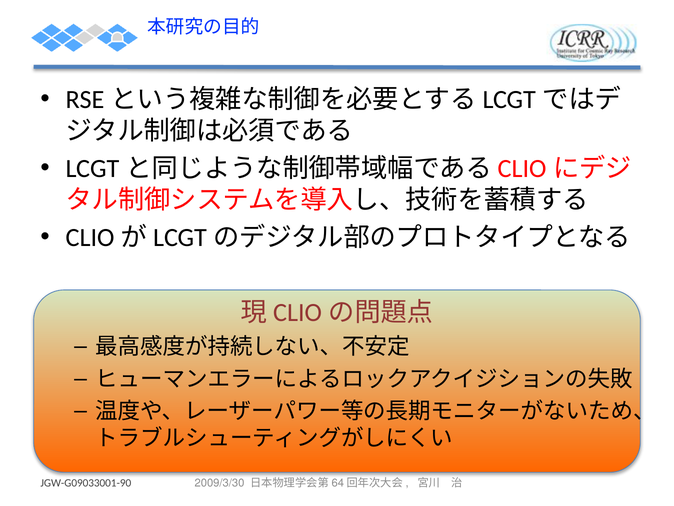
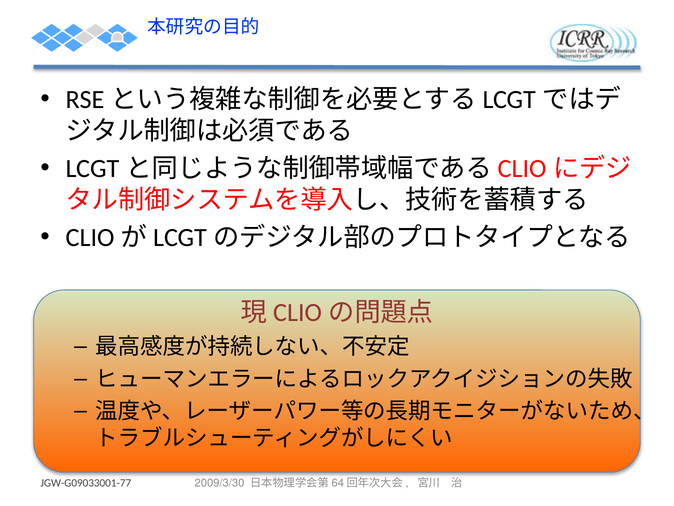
JGW-G09033001-90: JGW-G09033001-90 -> JGW-G09033001-77
